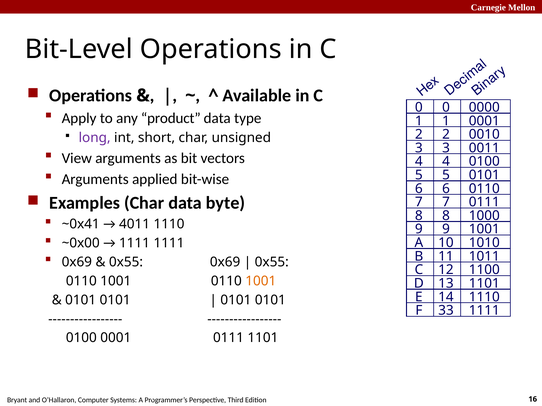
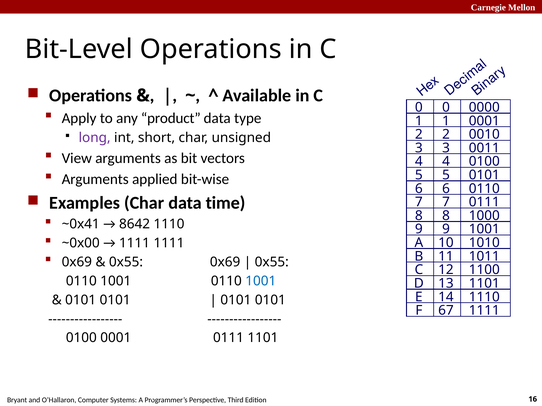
byte: byte -> time
4011: 4011 -> 8642
1001 at (261, 281) colour: orange -> blue
33: 33 -> 67
